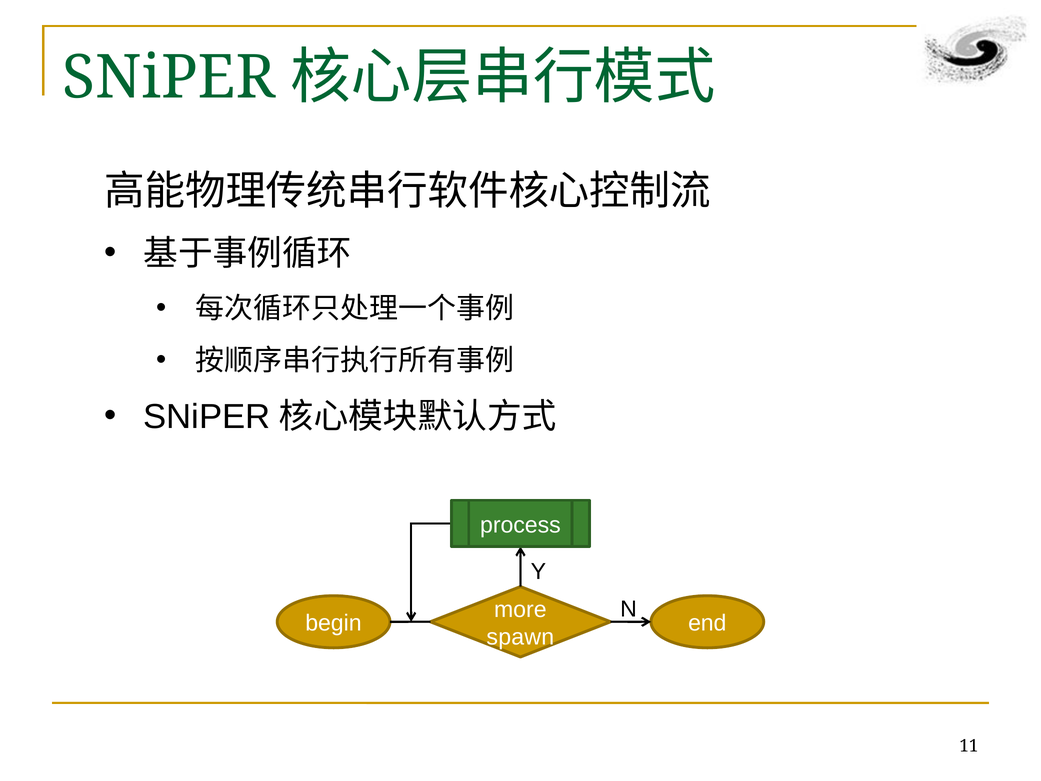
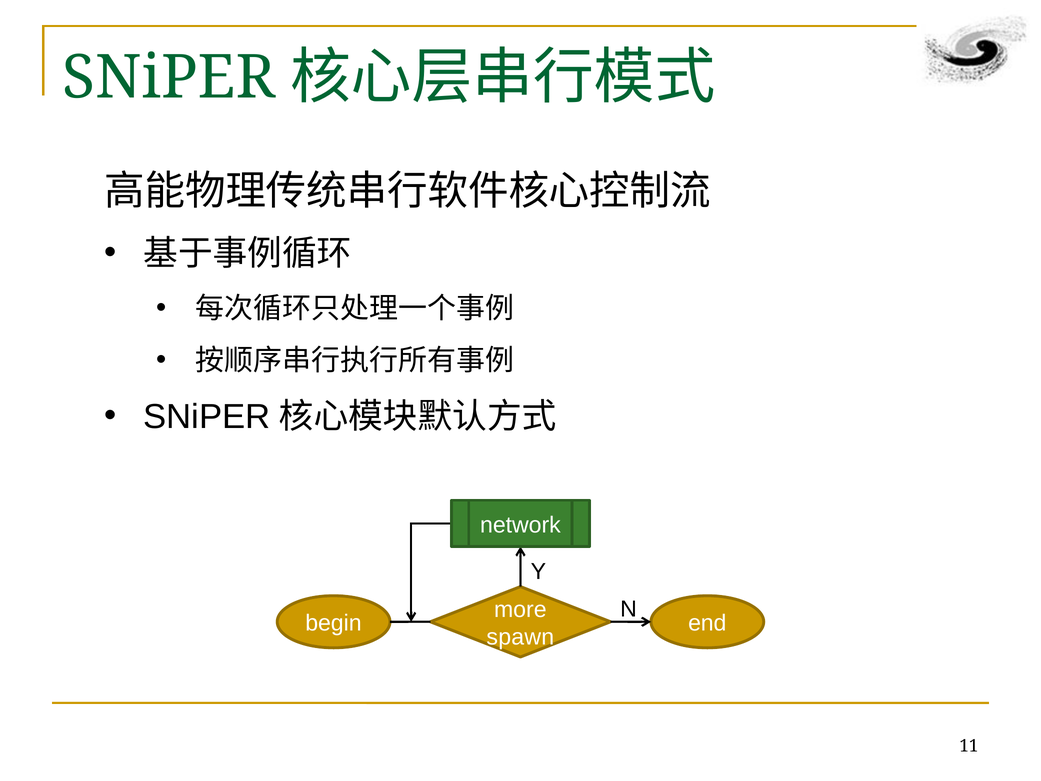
process: process -> network
